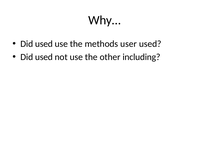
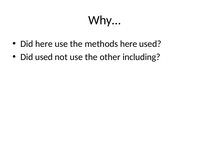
used at (44, 44): used -> here
methods user: user -> here
